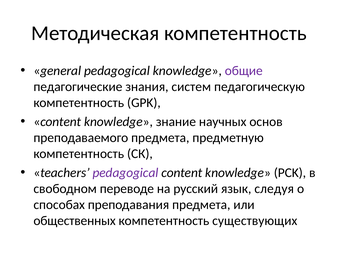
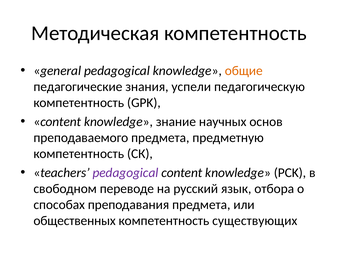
общие colour: purple -> orange
систем: систем -> успели
следуя: следуя -> отбора
